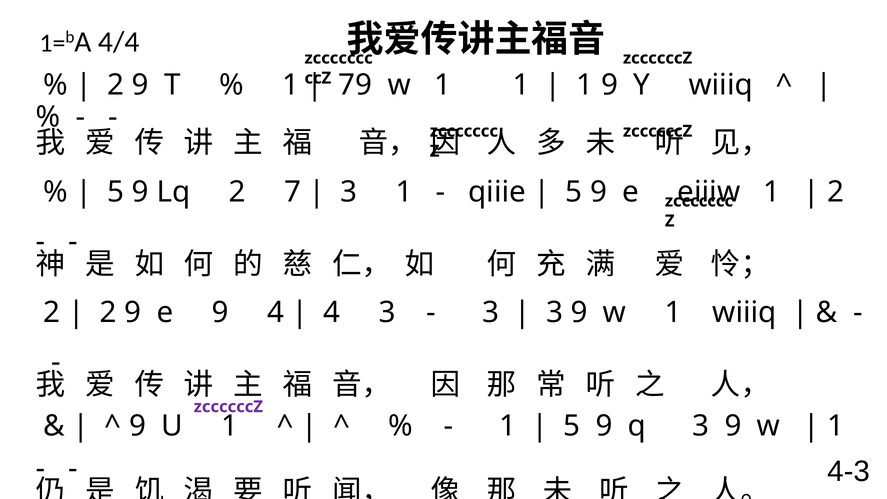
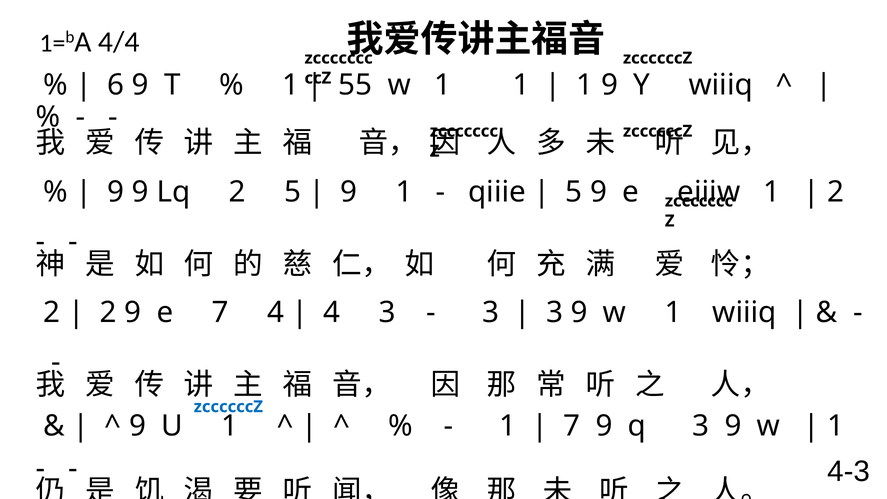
2 at (116, 85): 2 -> 6
79: 79 -> 55
5 at (116, 192): 5 -> 9
2 7: 7 -> 5
3 at (349, 192): 3 -> 9
e 9: 9 -> 7
zccccccZ at (228, 407) colour: purple -> blue
5 at (572, 426): 5 -> 7
